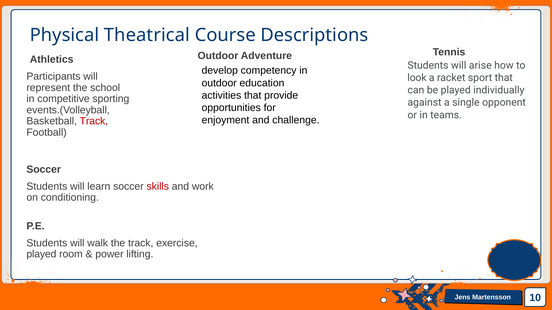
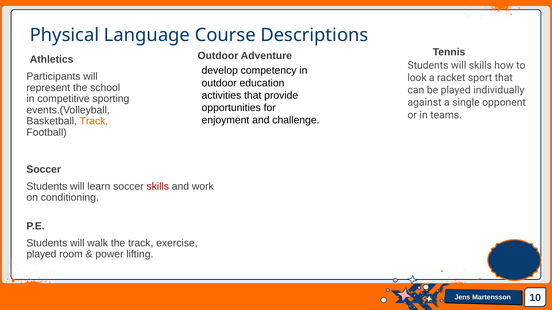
Theatrical: Theatrical -> Language
will arise: arise -> skills
Track at (94, 121) colour: red -> orange
